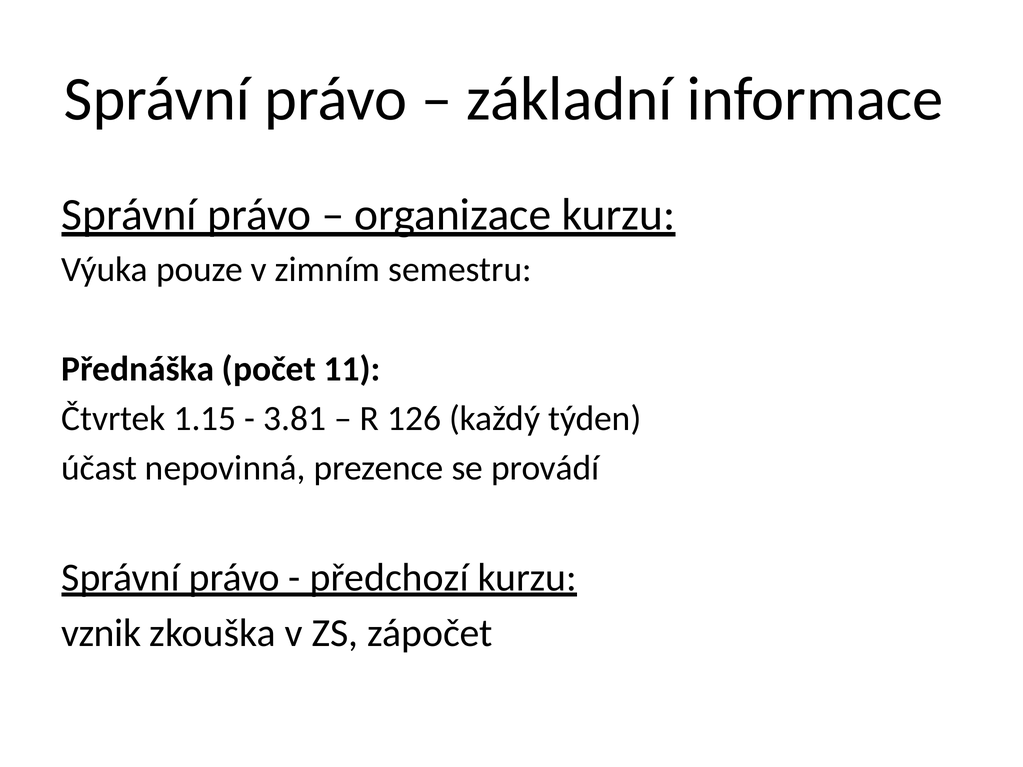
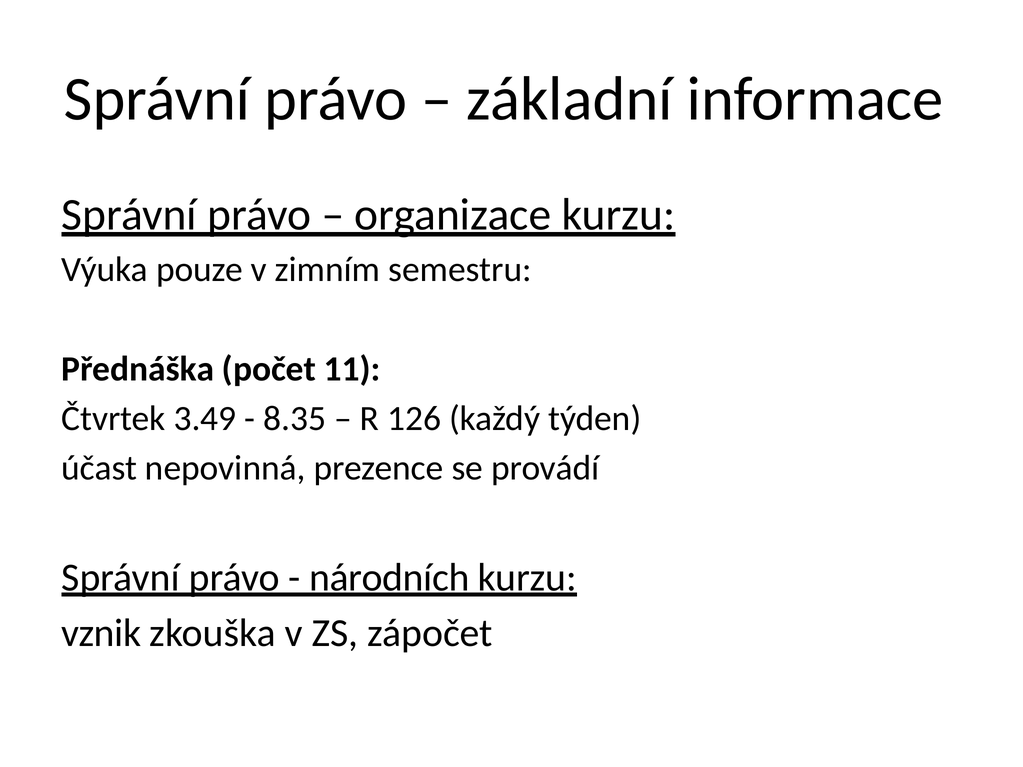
1.15: 1.15 -> 3.49
3.81: 3.81 -> 8.35
předchozí: předchozí -> národních
